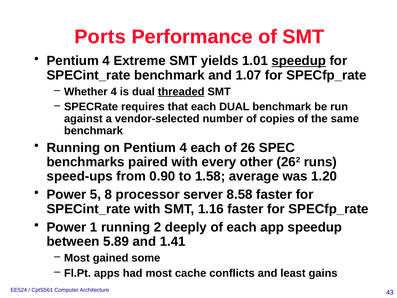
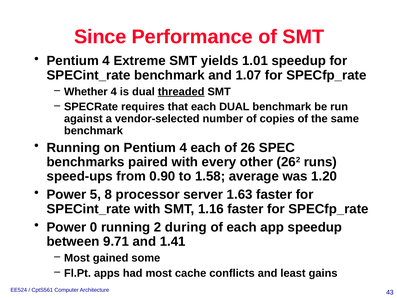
Ports: Ports -> Since
speedup at (299, 61) underline: present -> none
8.58: 8.58 -> 1.63
1: 1 -> 0
deeply: deeply -> during
5.89: 5.89 -> 9.71
